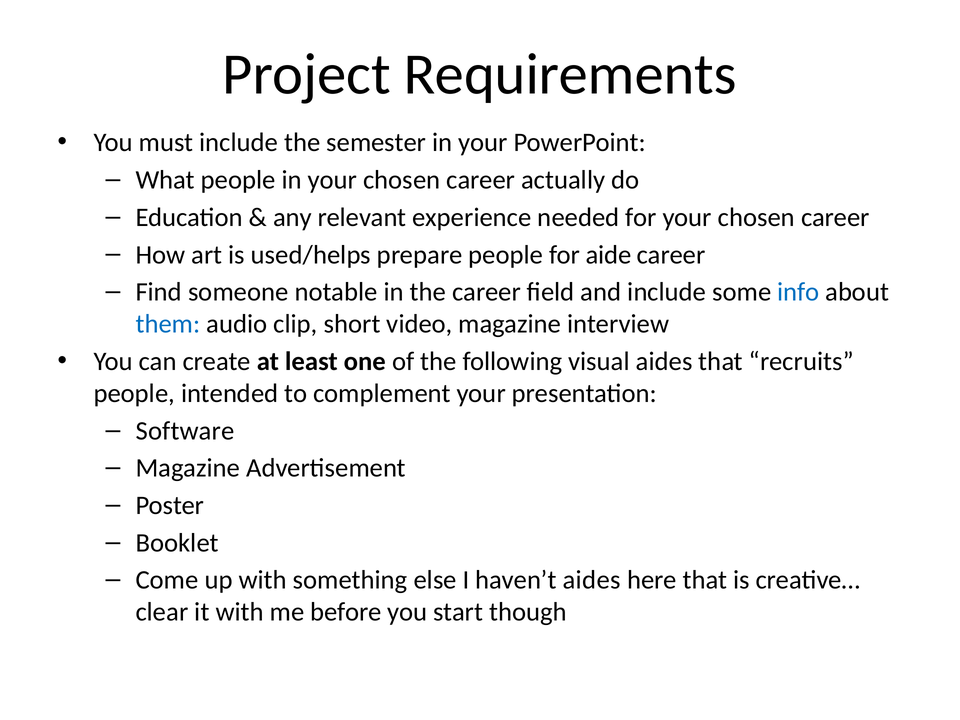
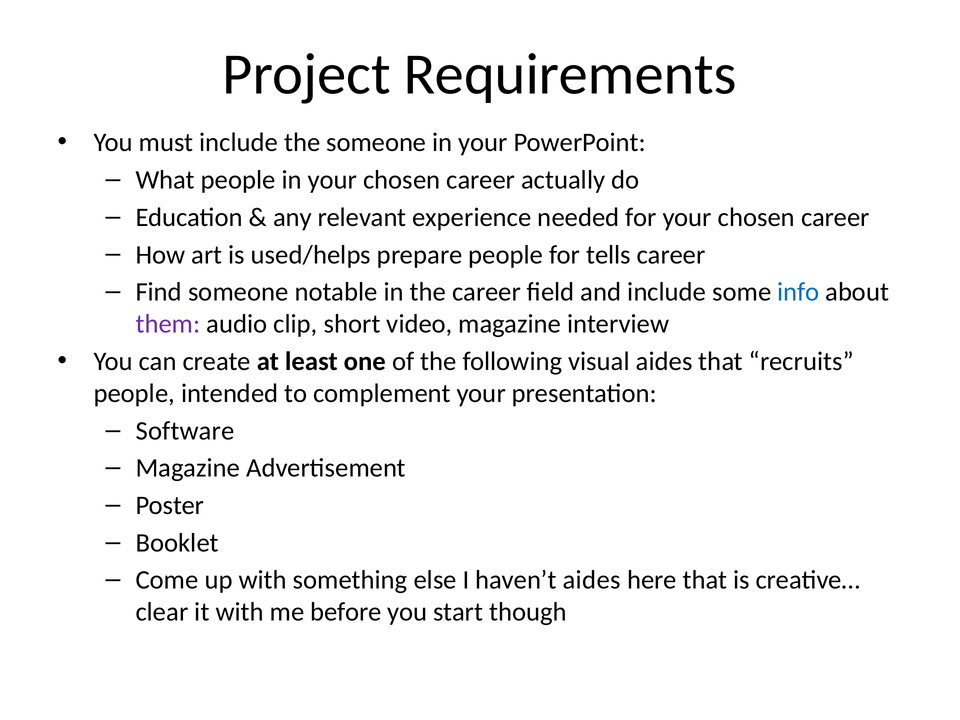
the semester: semester -> someone
aide: aide -> tells
them colour: blue -> purple
